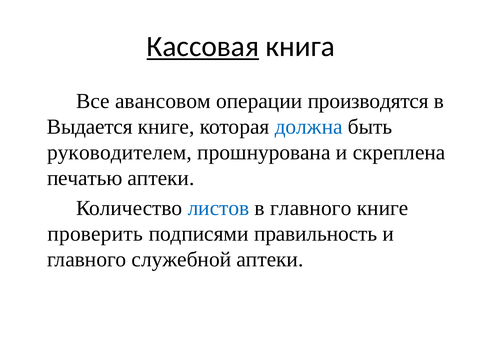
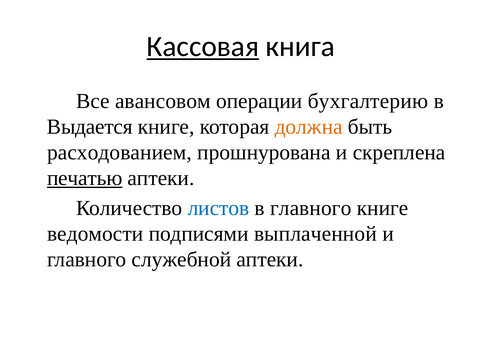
производятся: производятся -> бухгалтерию
должна colour: blue -> orange
руководителем: руководителем -> расходованием
печатью underline: none -> present
проверить: проверить -> ведомости
правильность: правильность -> выплаченной
